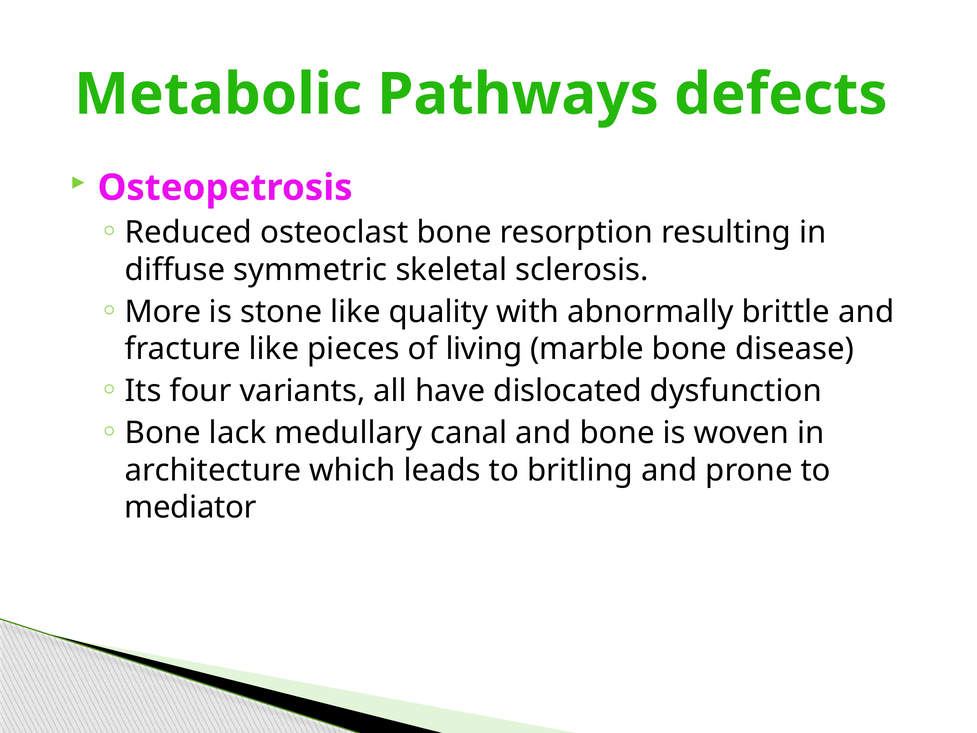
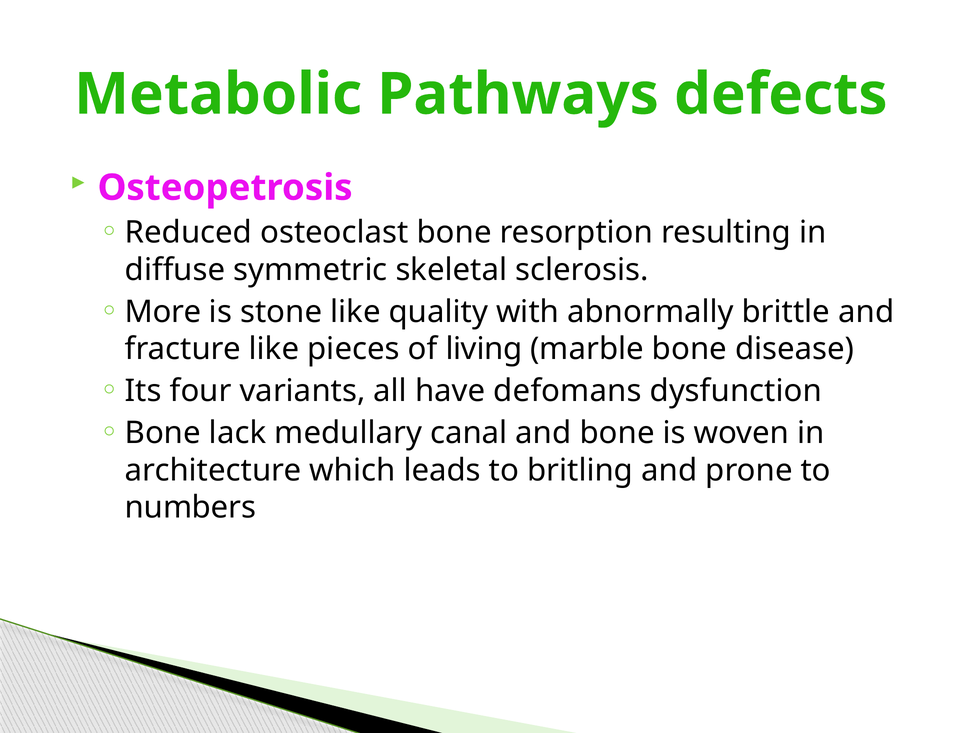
dislocated: dislocated -> defomans
mediator: mediator -> numbers
